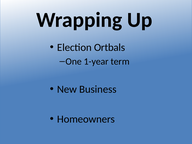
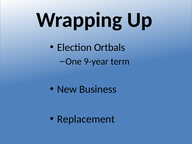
1-year: 1-year -> 9-year
Homeowners: Homeowners -> Replacement
